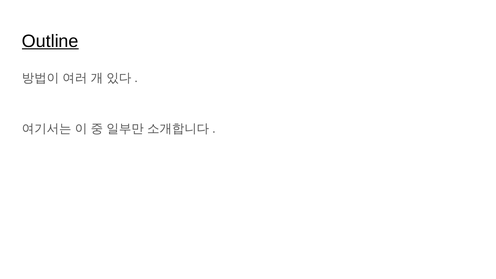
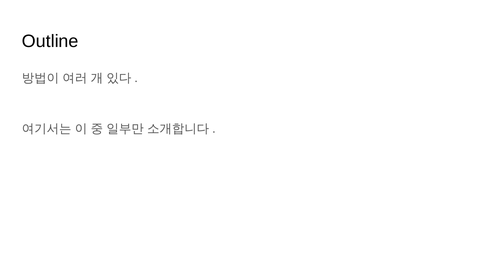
Outline underline: present -> none
